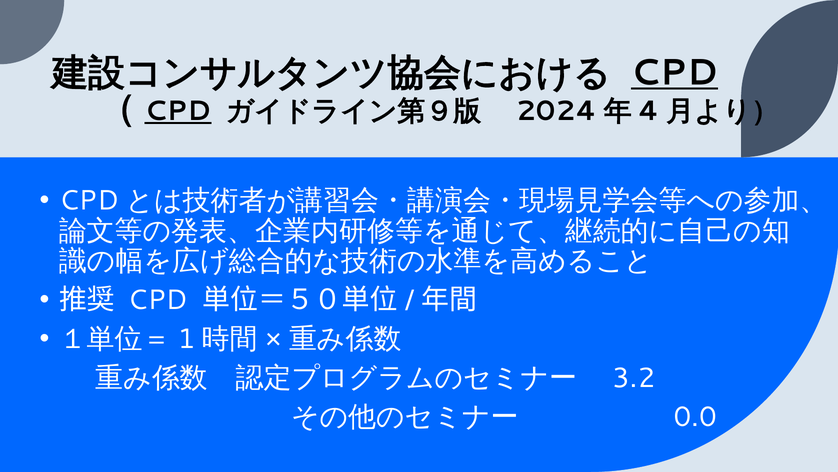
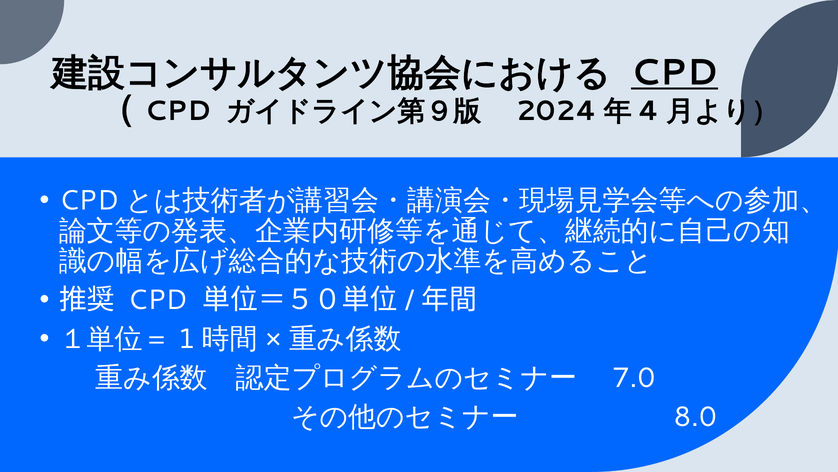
CPD at (178, 111) underline: present -> none
3.2: 3.2 -> 7.0
0.0: 0.0 -> 8.0
